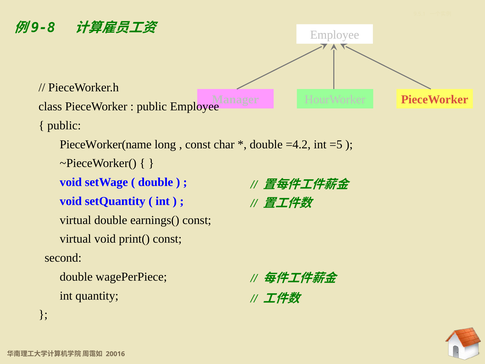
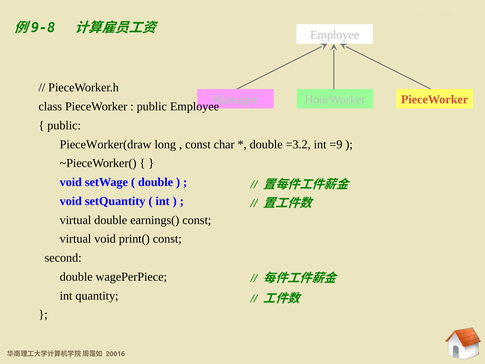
PieceWorker(name: PieceWorker(name -> PieceWorker(draw
=4.2: =4.2 -> =3.2
=5: =5 -> =9
